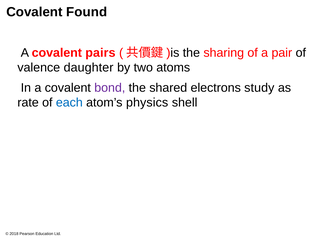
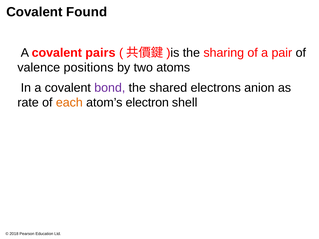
daughter: daughter -> positions
study: study -> anion
each colour: blue -> orange
physics: physics -> electron
